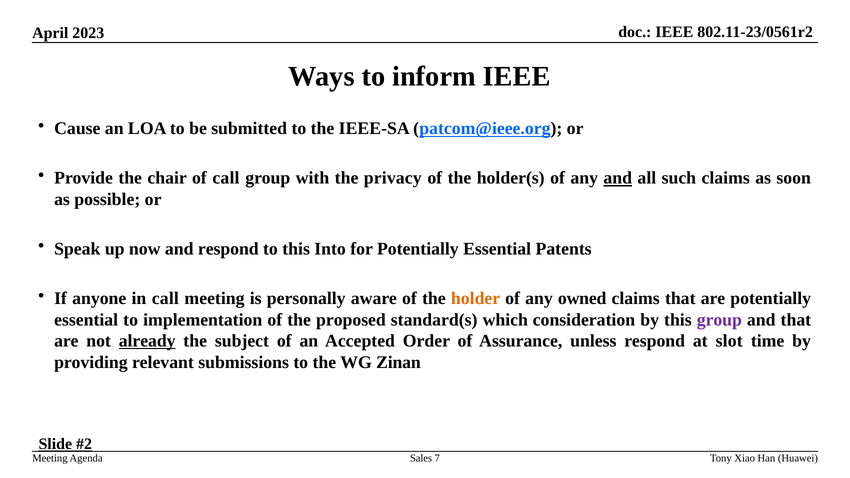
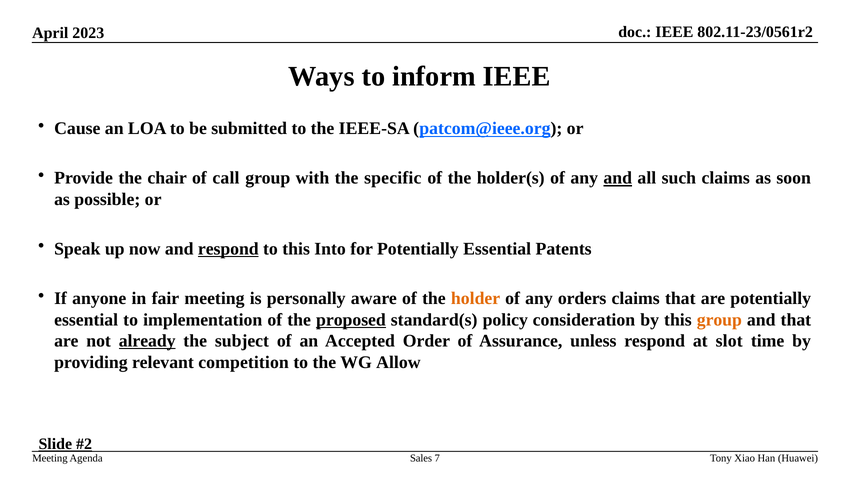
privacy: privacy -> specific
respond at (228, 249) underline: none -> present
in call: call -> fair
owned: owned -> orders
proposed underline: none -> present
which: which -> policy
group at (719, 320) colour: purple -> orange
submissions: submissions -> competition
Zinan: Zinan -> Allow
